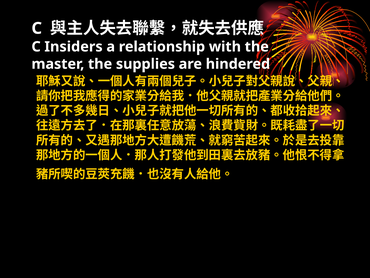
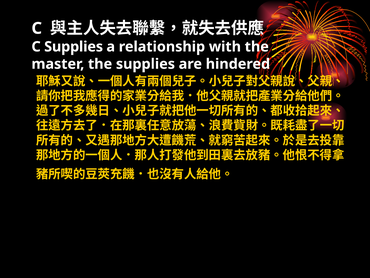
C Insiders: Insiders -> Supplies
